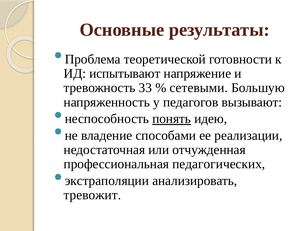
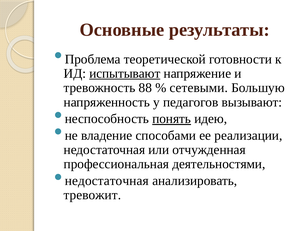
испытывают underline: none -> present
33: 33 -> 88
педагогических: педагогических -> деятельностями
экстраполяции at (107, 181): экстраполяции -> недостаточная
